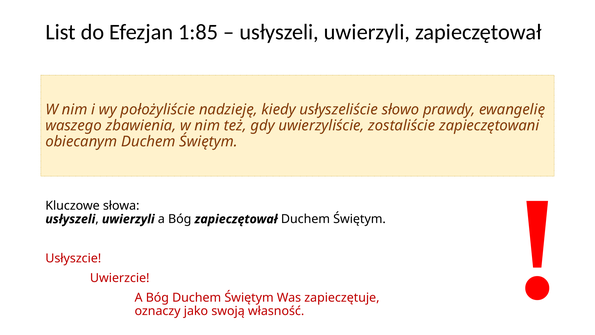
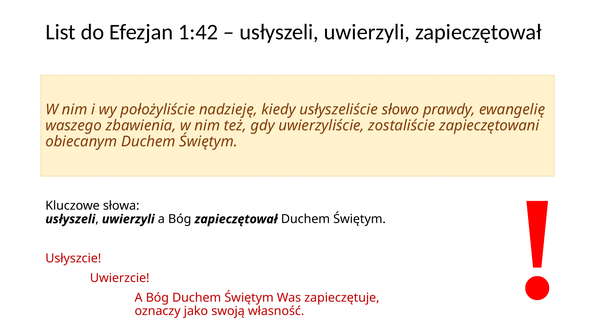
1:85: 1:85 -> 1:42
